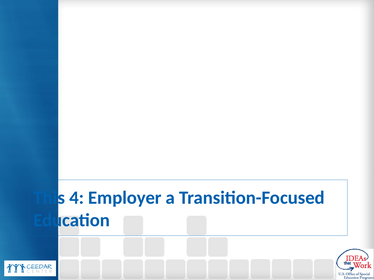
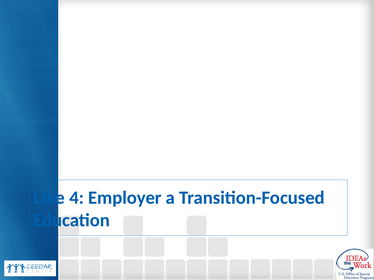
This: This -> Like
